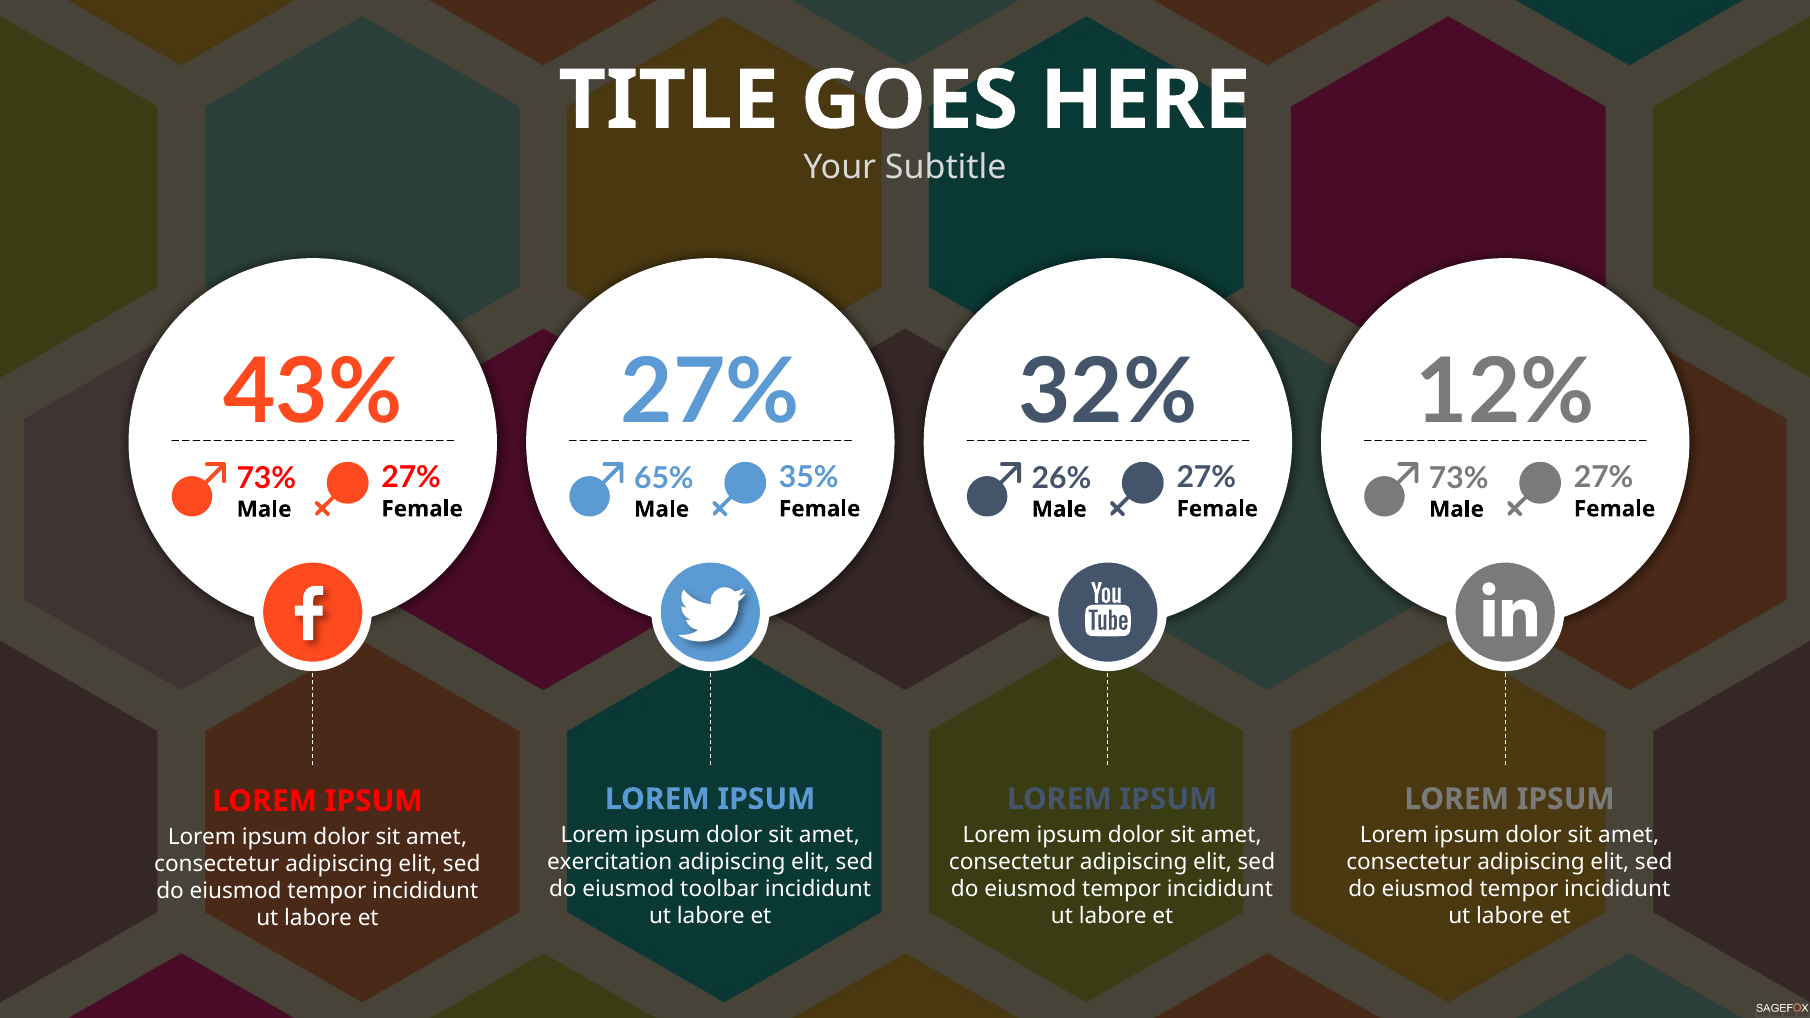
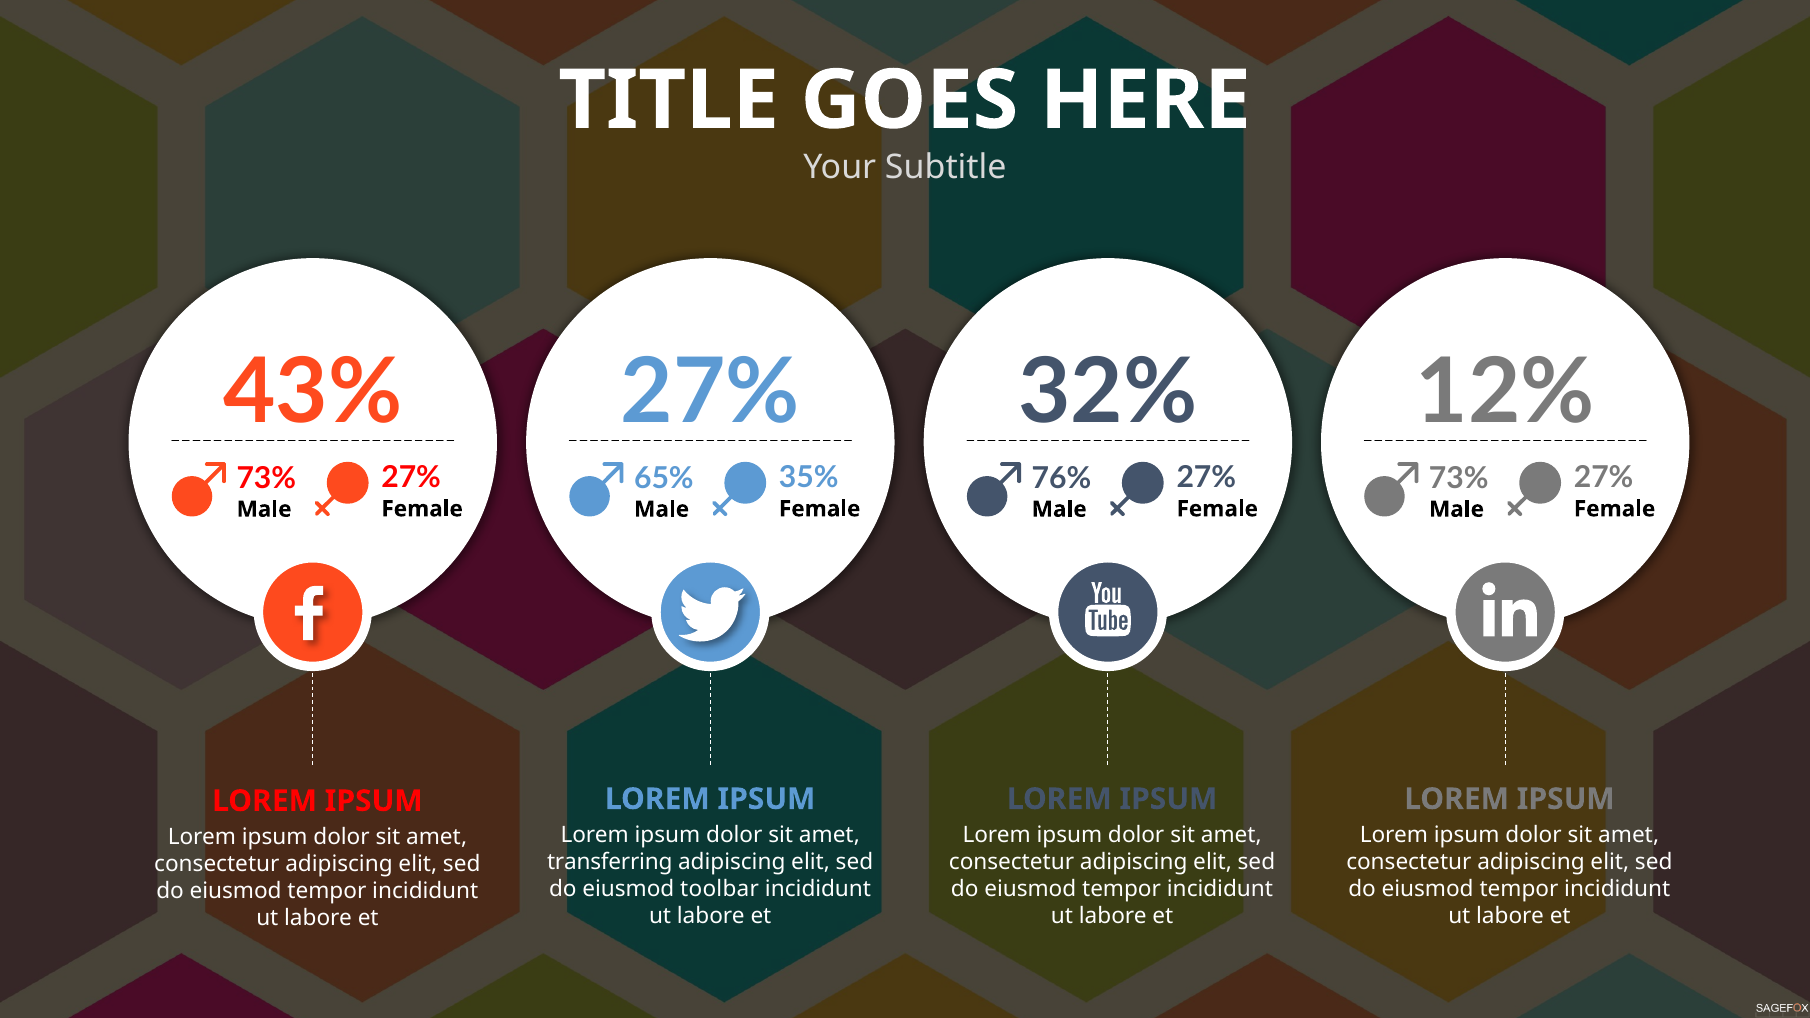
26%: 26% -> 76%
exercitation: exercitation -> transferring
